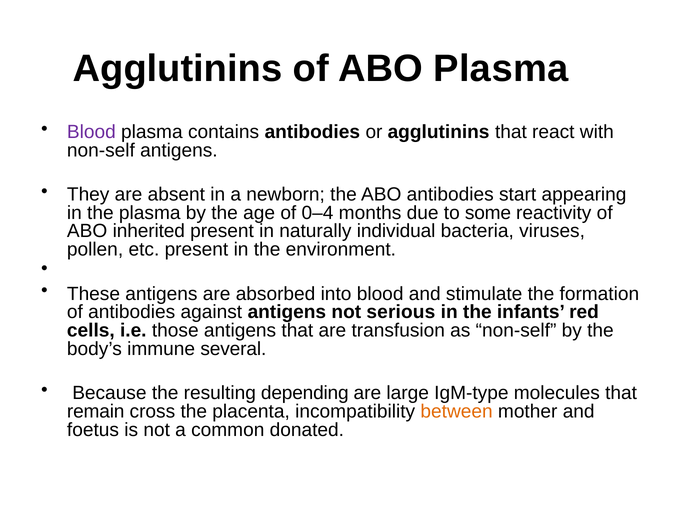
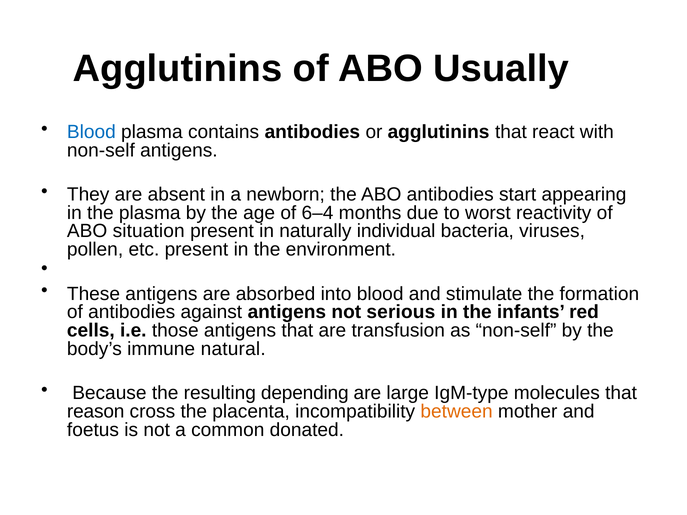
ABO Plasma: Plasma -> Usually
Blood at (91, 132) colour: purple -> blue
0–4: 0–4 -> 6–4
some: some -> worst
inherited: inherited -> situation
several: several -> natural
remain: remain -> reason
